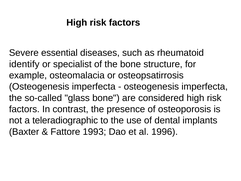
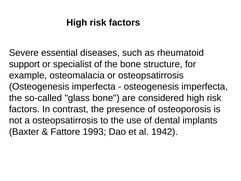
identify: identify -> support
a teleradiographic: teleradiographic -> osteopsatirrosis
1996: 1996 -> 1942
